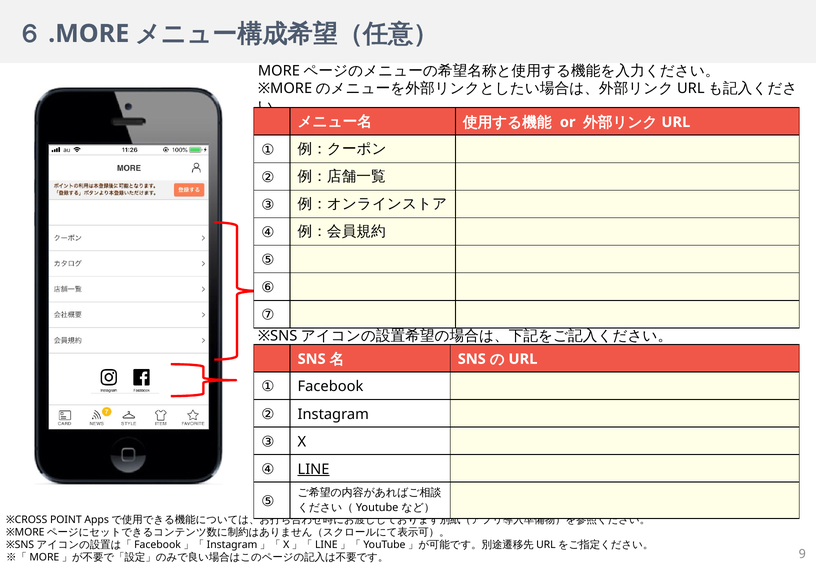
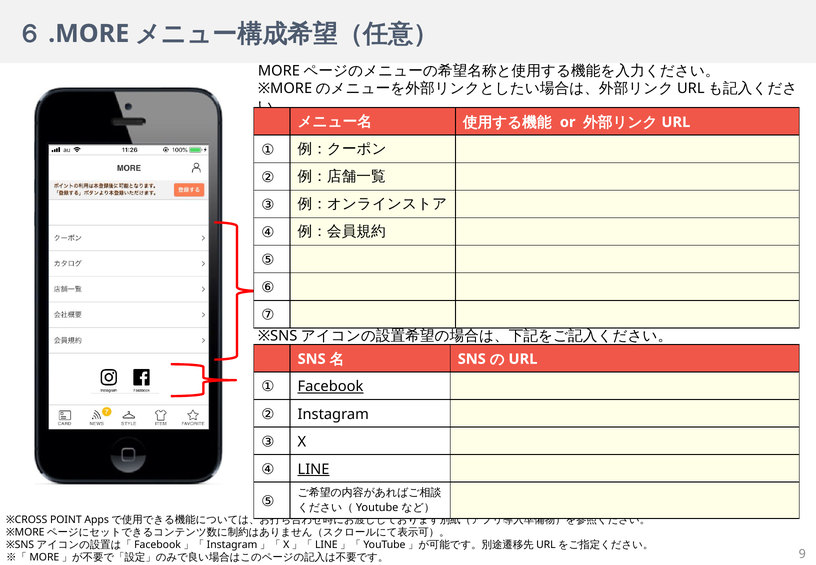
Facebook underline: none -> present
